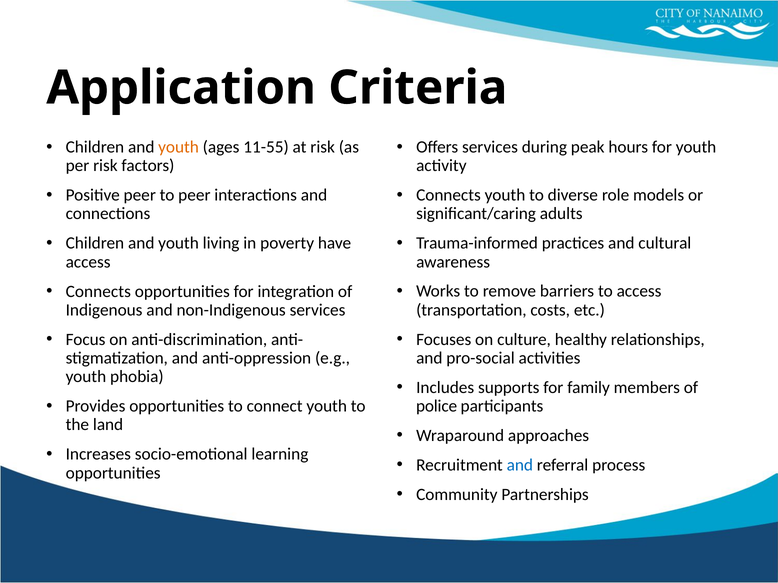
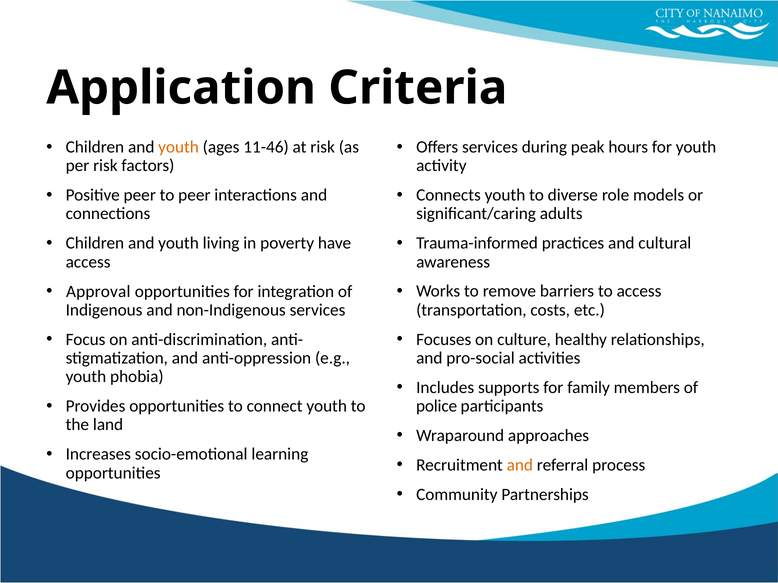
11-55: 11-55 -> 11-46
Connects at (98, 292): Connects -> Approval
and at (520, 465) colour: blue -> orange
